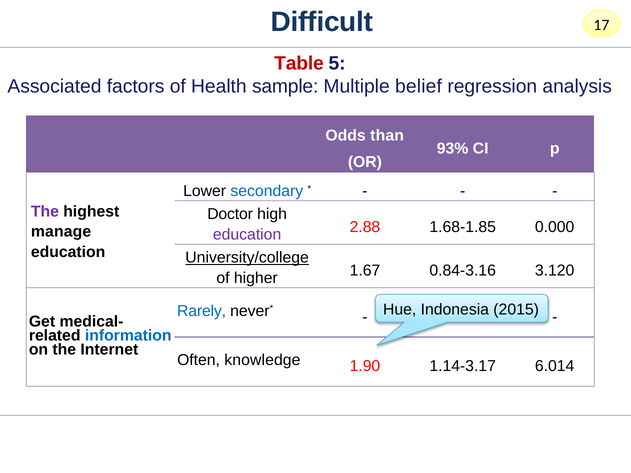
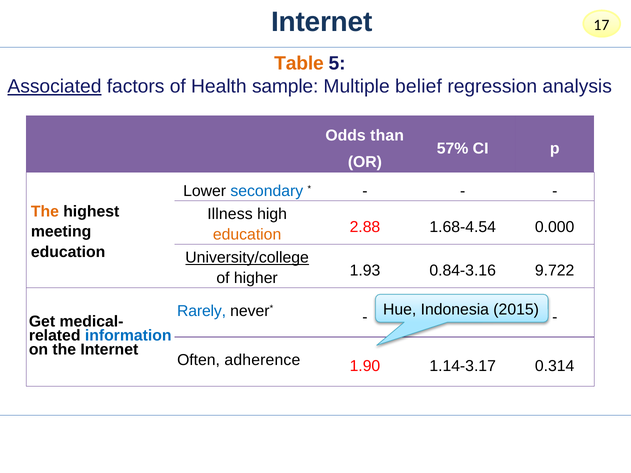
Difficult at (322, 22): Difficult -> Internet
Table colour: red -> orange
Associated underline: none -> present
93%: 93% -> 57%
The at (45, 212) colour: purple -> orange
Doctor: Doctor -> Illness
manage: manage -> meeting
education at (247, 234) colour: purple -> orange
1.68-1.85: 1.68-1.85 -> 1.68-4.54
1.67: 1.67 -> 1.93
3.120: 3.120 -> 9.722
knowledge: knowledge -> adherence
6.014: 6.014 -> 0.314
